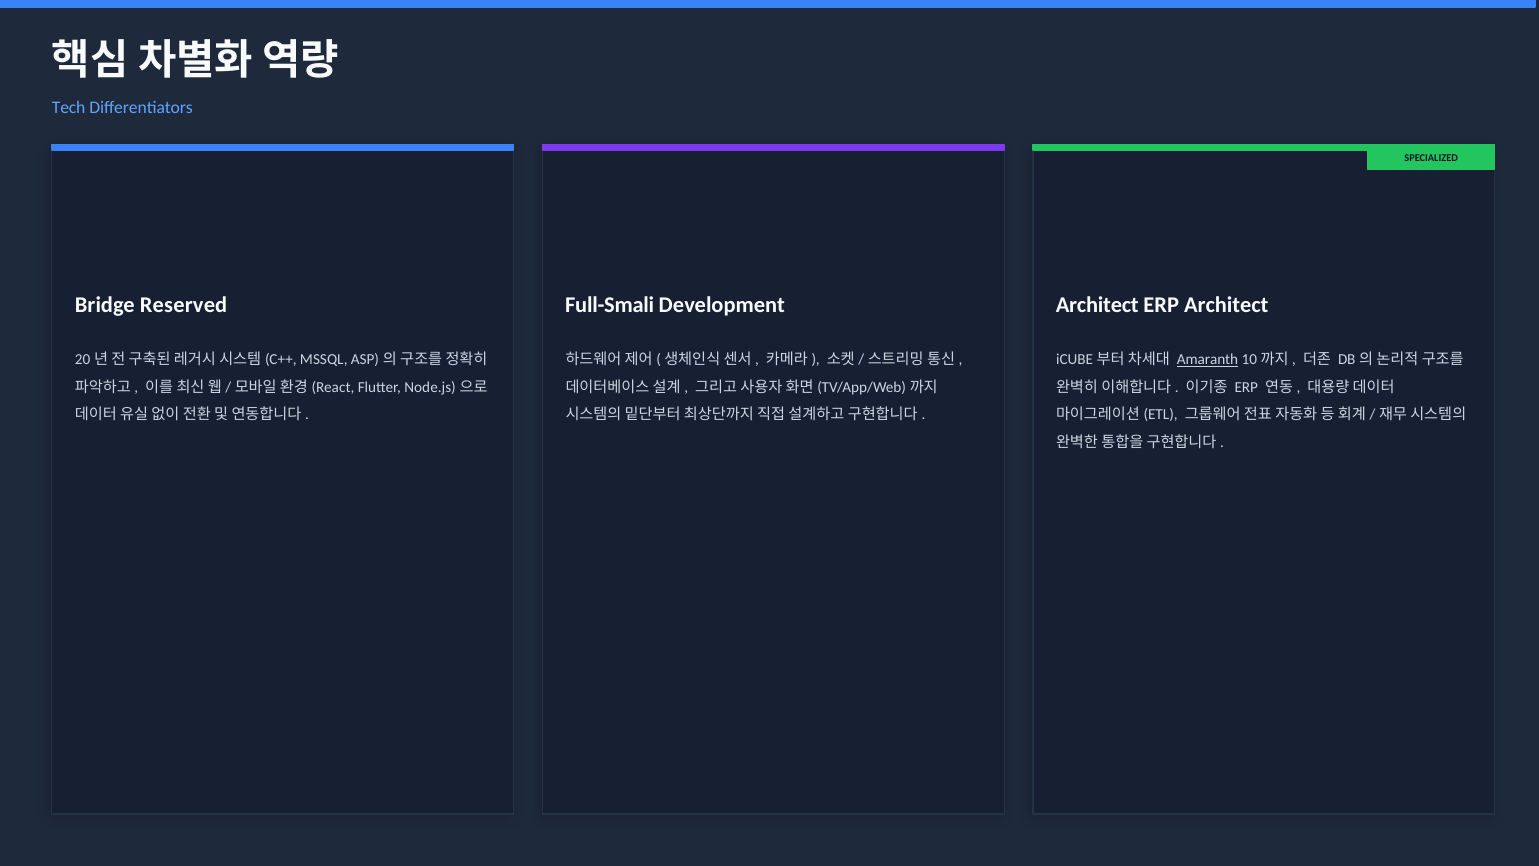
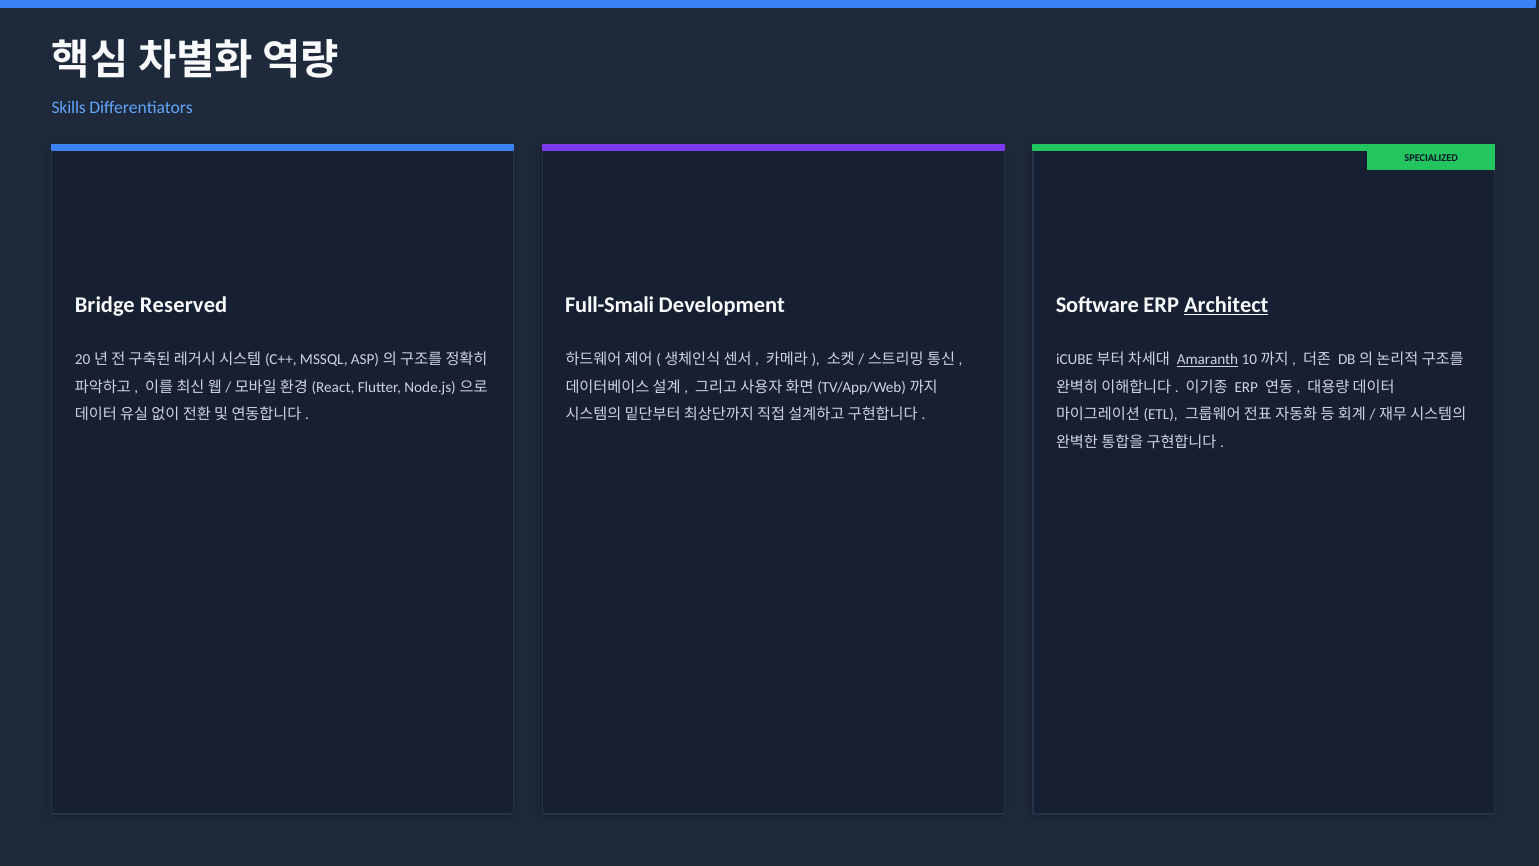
Tech: Tech -> Skills
Architect at (1097, 305): Architect -> Software
Architect at (1226, 305) underline: none -> present
